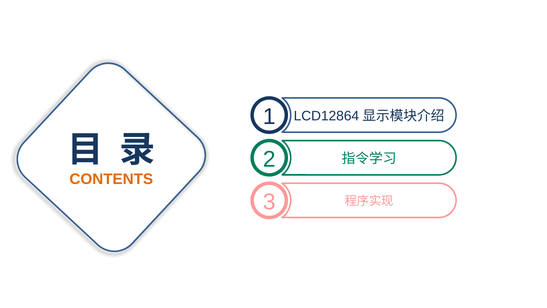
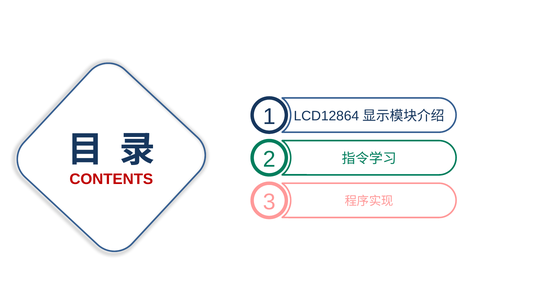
CONTENTS colour: orange -> red
